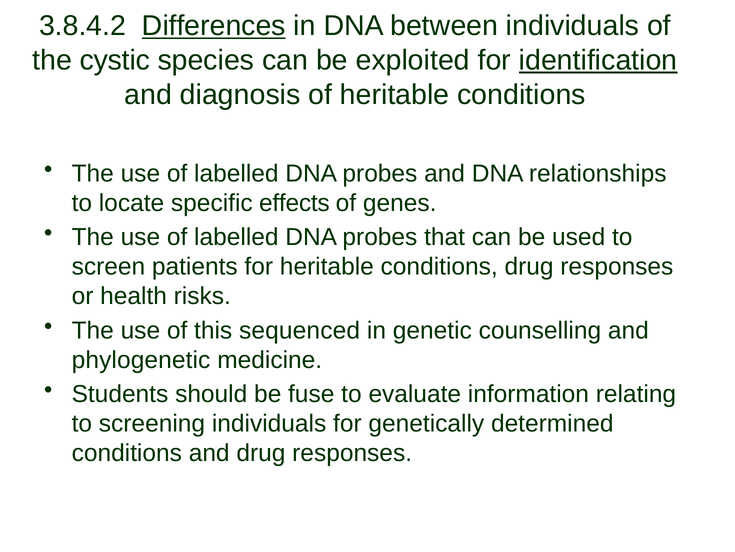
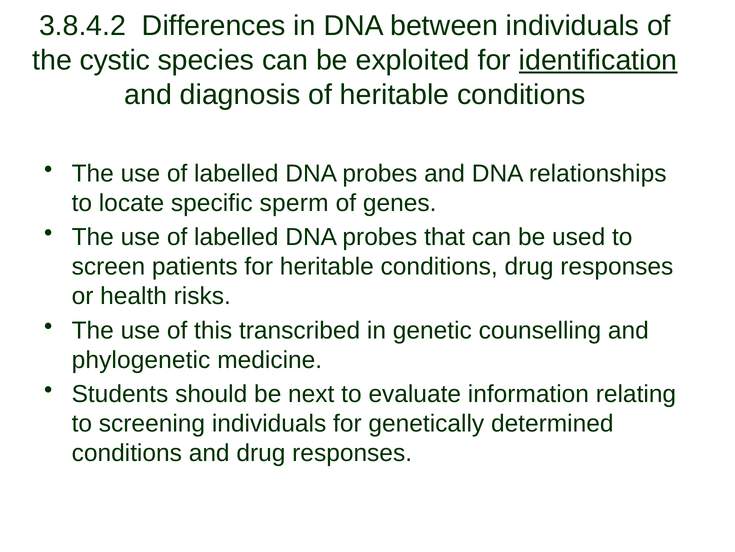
Differences underline: present -> none
effects: effects -> sperm
sequenced: sequenced -> transcribed
fuse: fuse -> next
